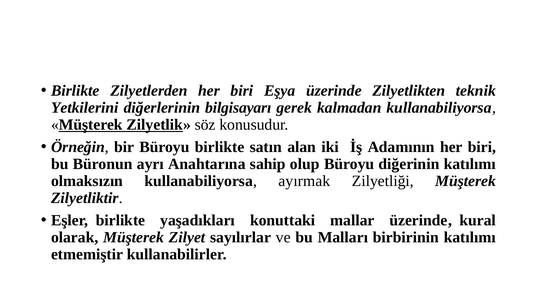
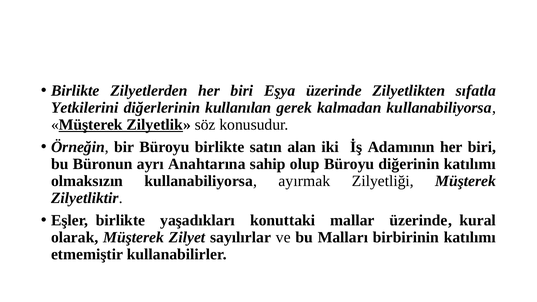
teknik: teknik -> sıfatla
bilgisayarı: bilgisayarı -> kullanılan
